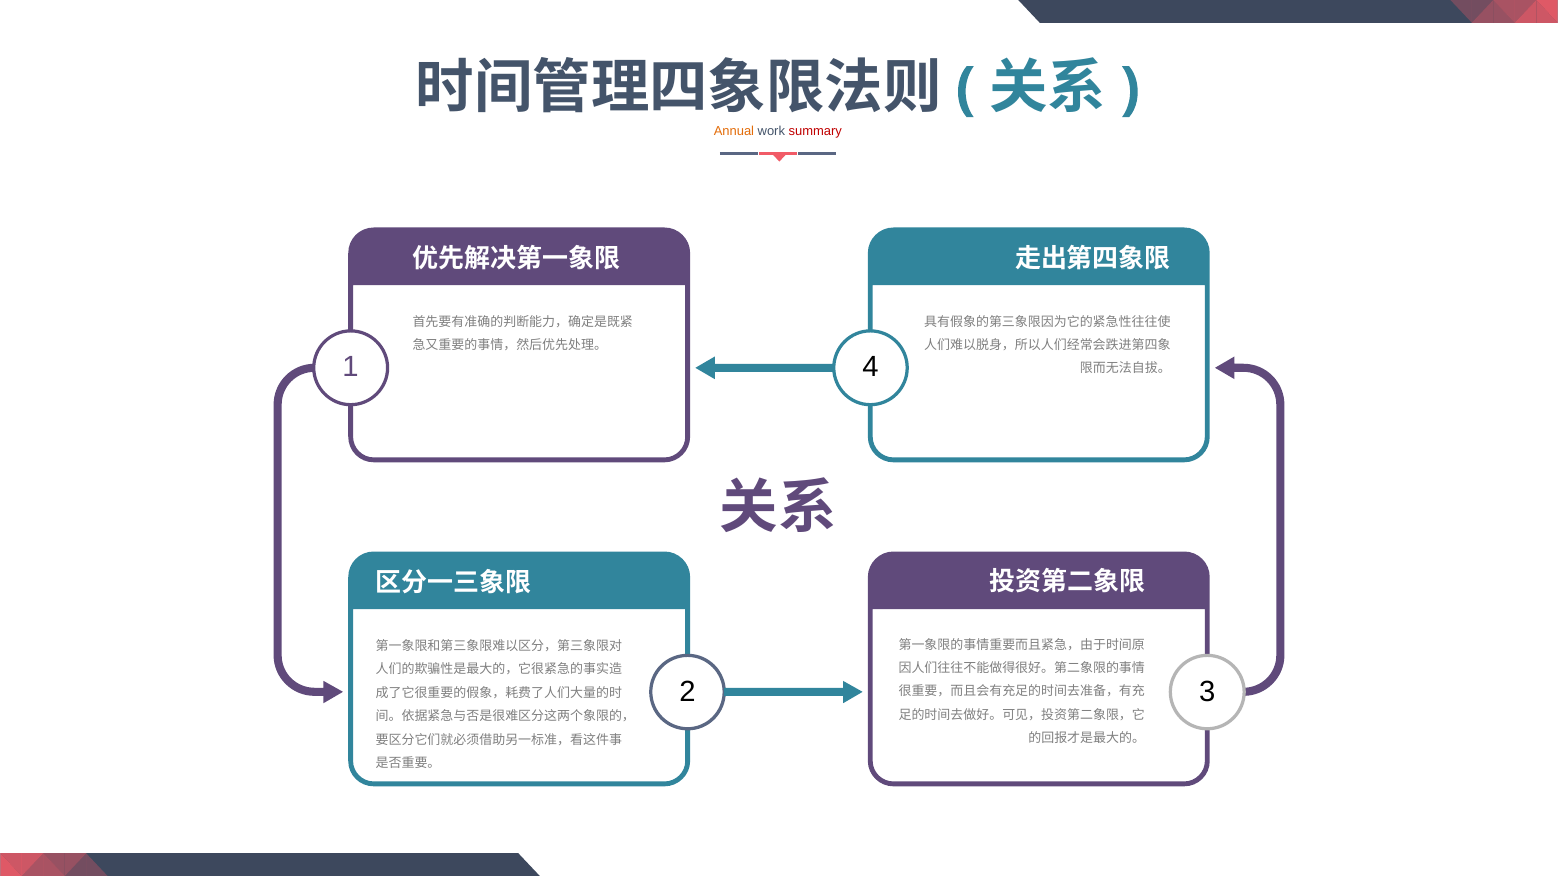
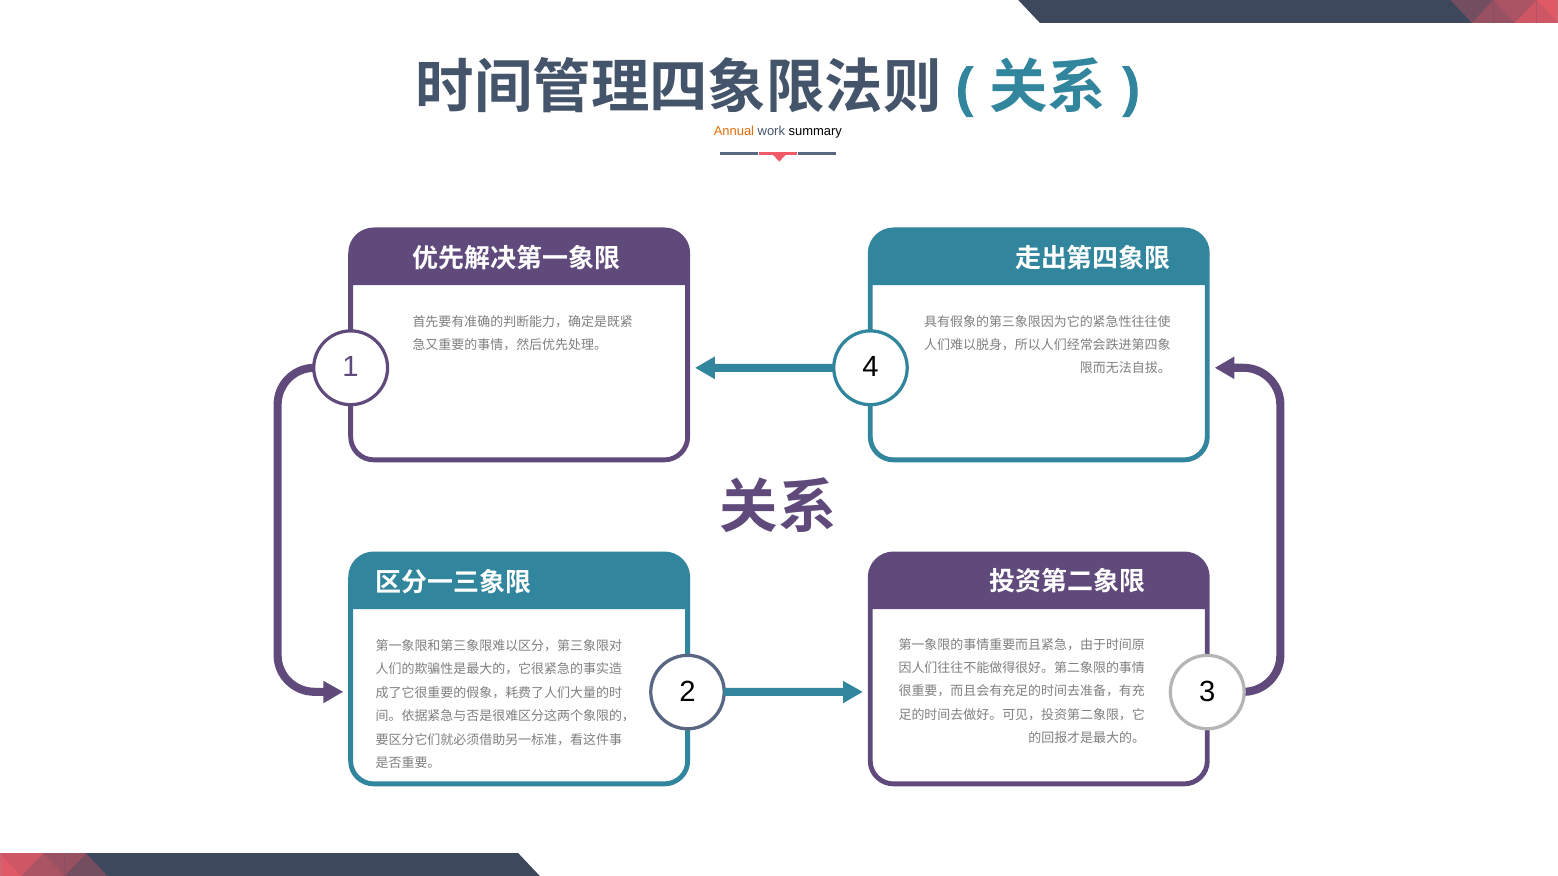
summary colour: red -> black
